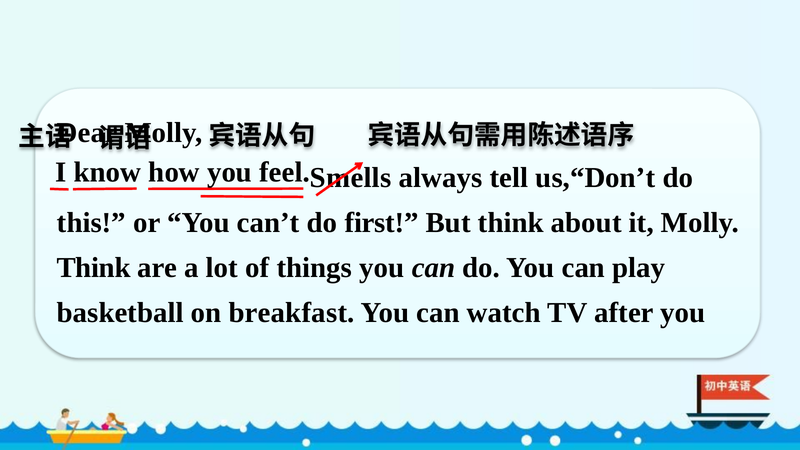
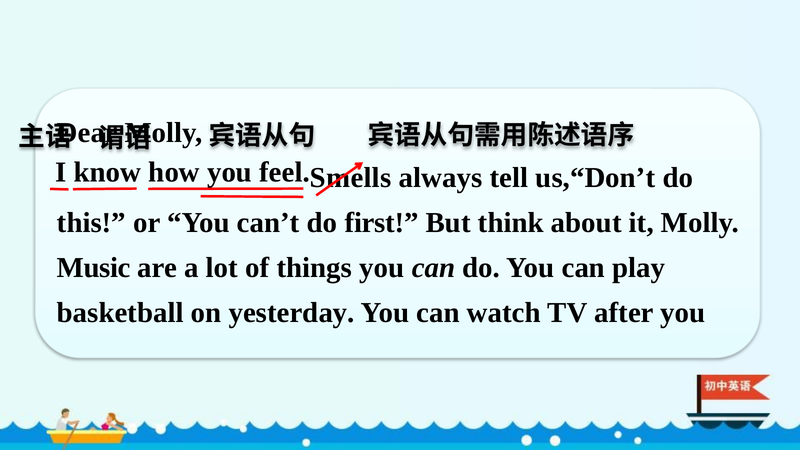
Think at (94, 268): Think -> Music
breakfast: breakfast -> yesterday
